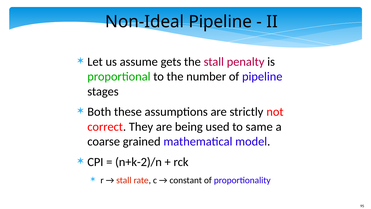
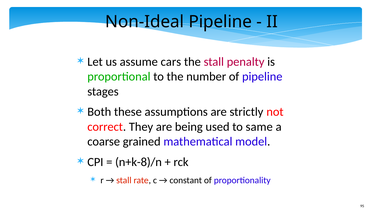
gets: gets -> cars
n+k-2)/n: n+k-2)/n -> n+k-8)/n
